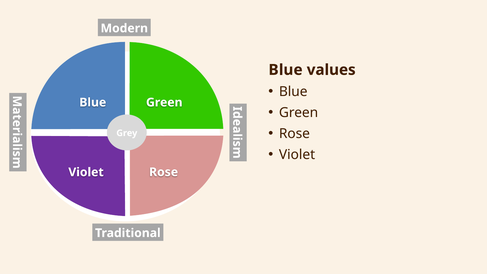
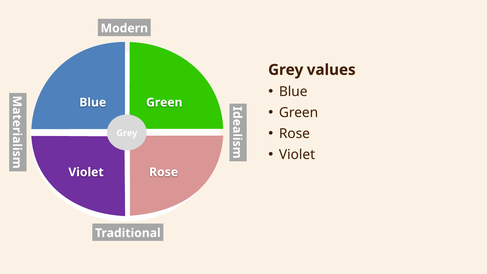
Blue at (286, 70): Blue -> Grey
